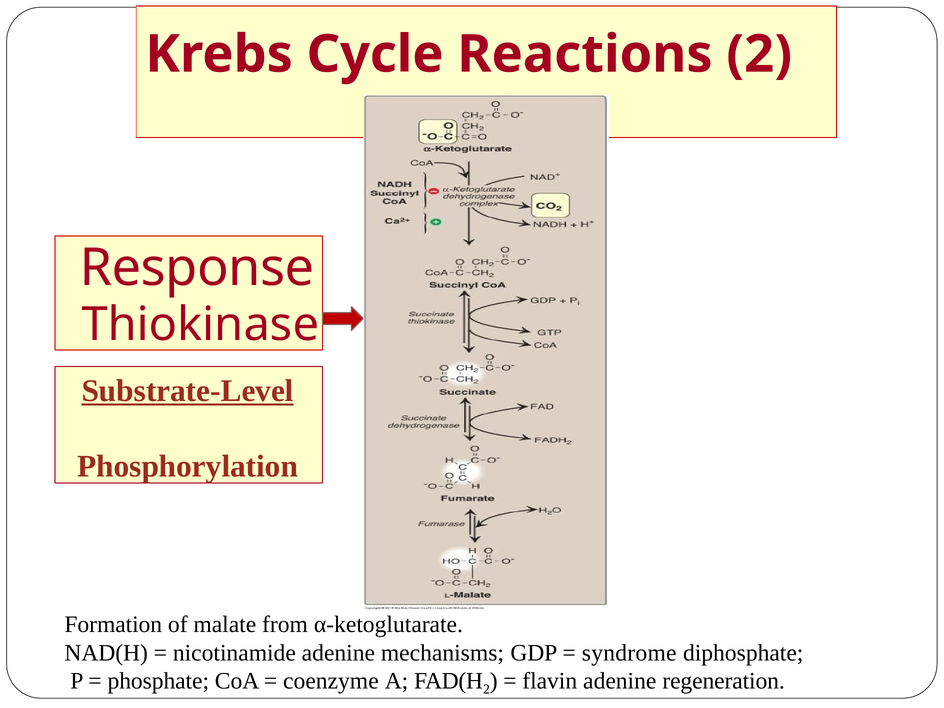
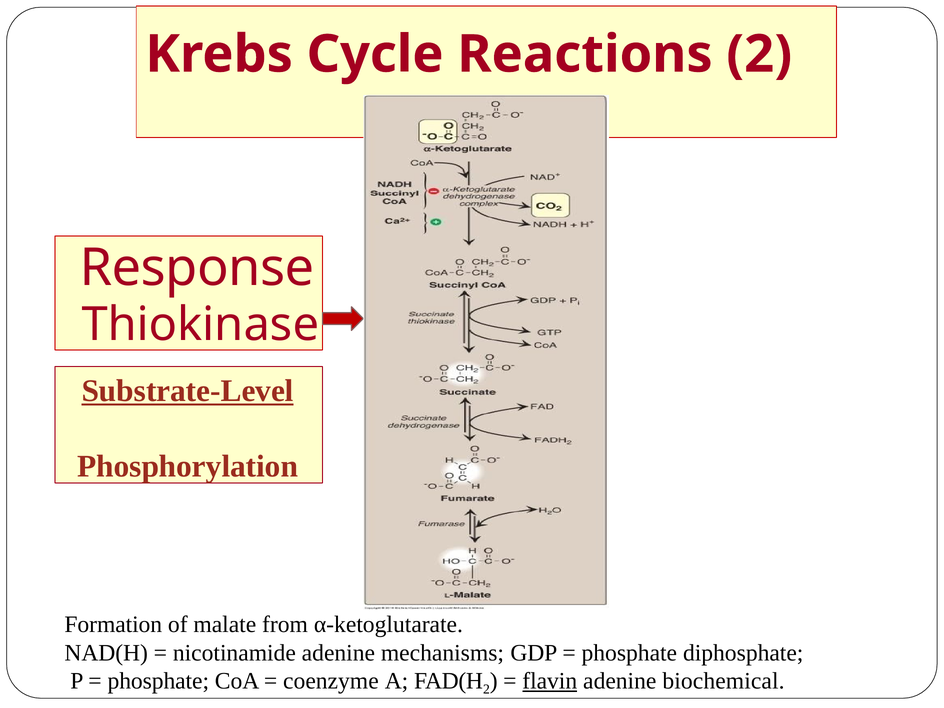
syndrome at (629, 653): syndrome -> phosphate
flavin underline: none -> present
regeneration: regeneration -> biochemical
